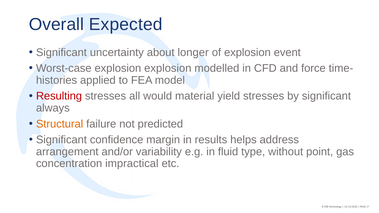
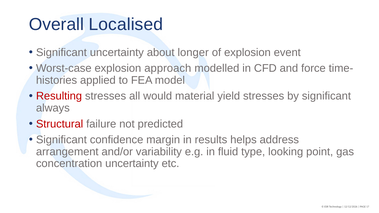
Expected: Expected -> Localised
explosion explosion: explosion -> approach
Structural colour: orange -> red
without: without -> looking
concentration impractical: impractical -> uncertainty
